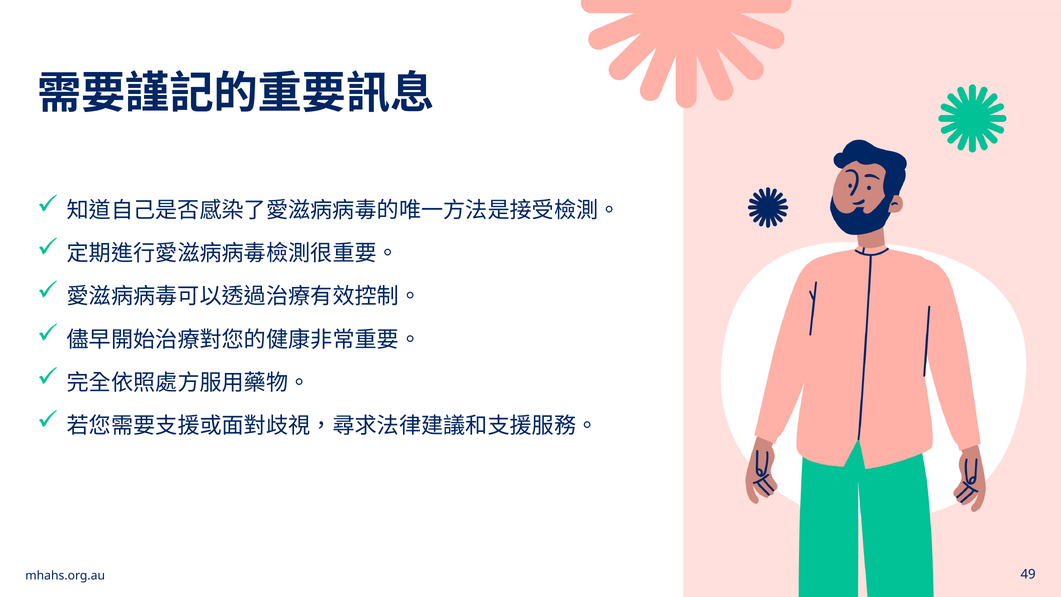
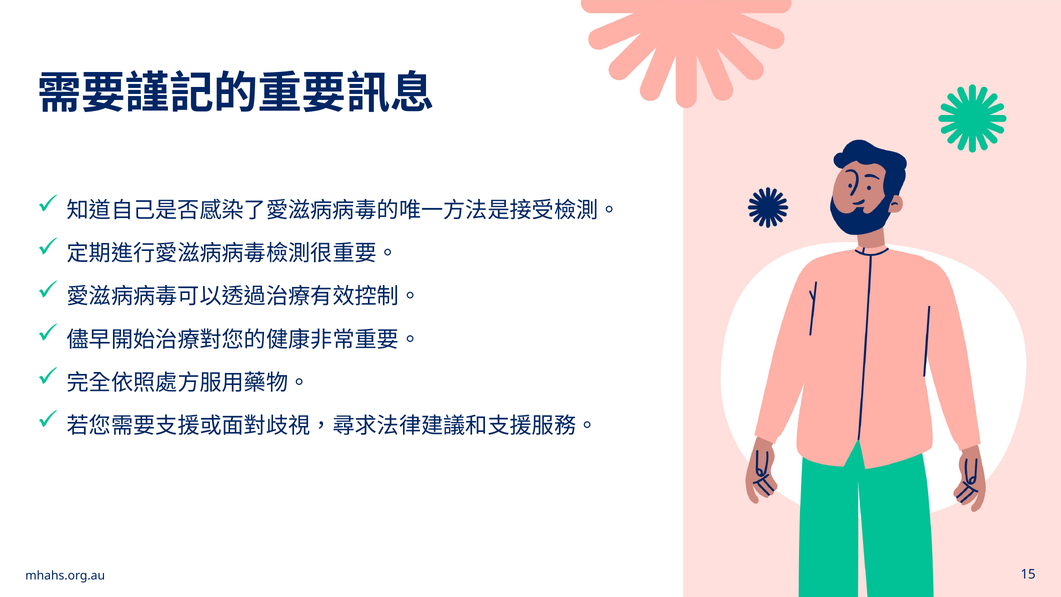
49: 49 -> 15
